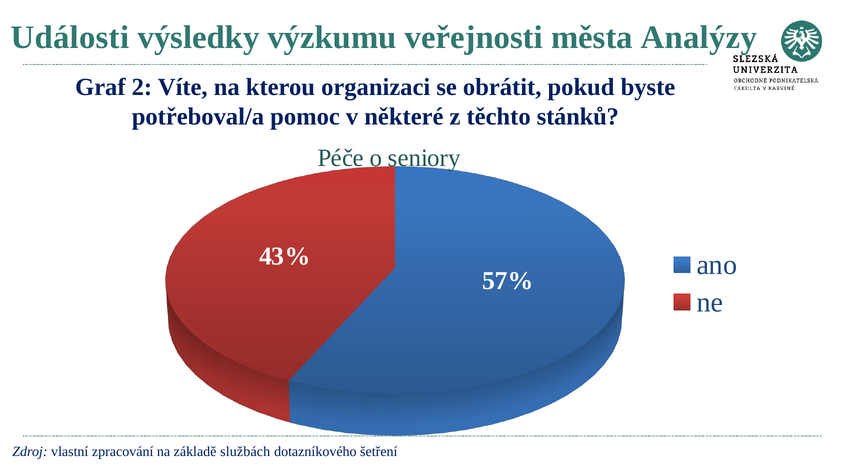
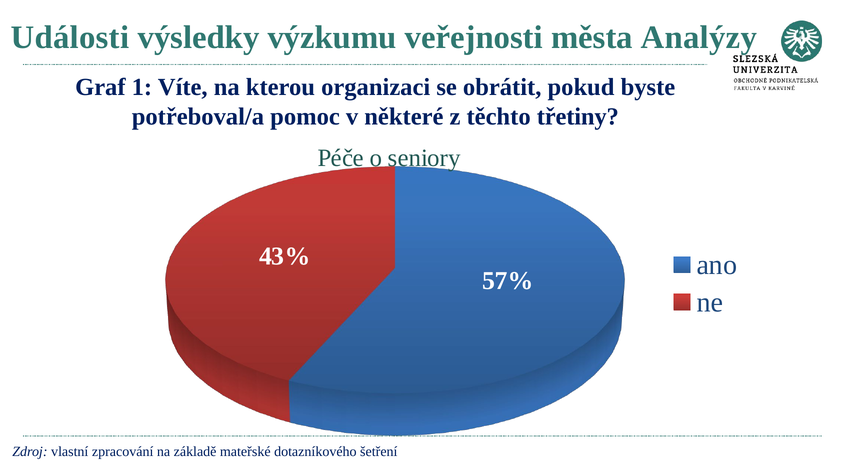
2: 2 -> 1
stánků: stánků -> třetiny
službách: službách -> mateřské
